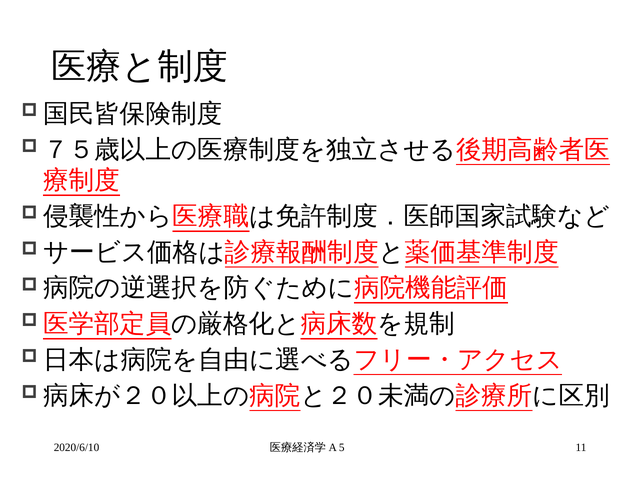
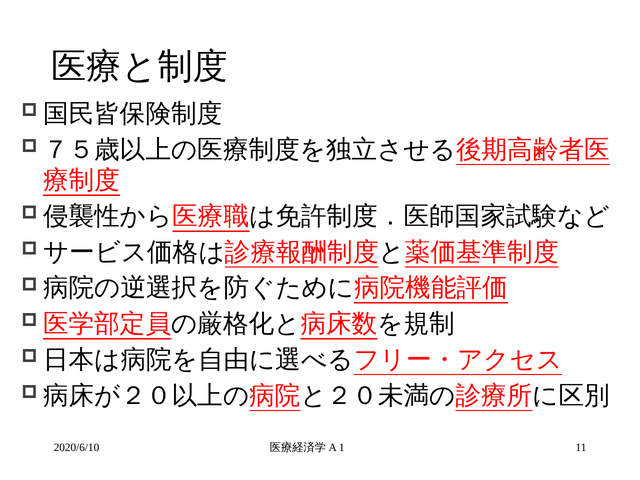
5: 5 -> 1
